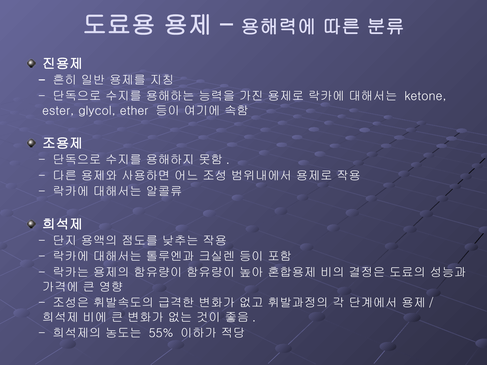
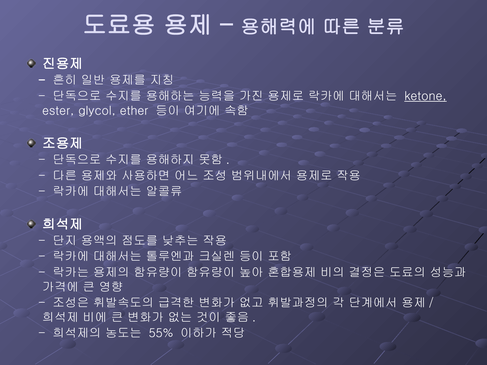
ketone underline: none -> present
